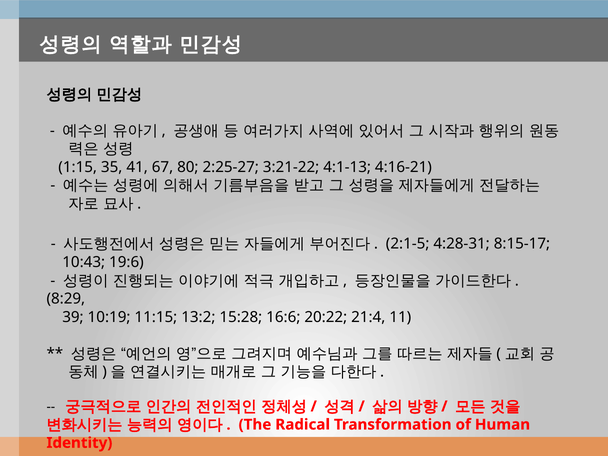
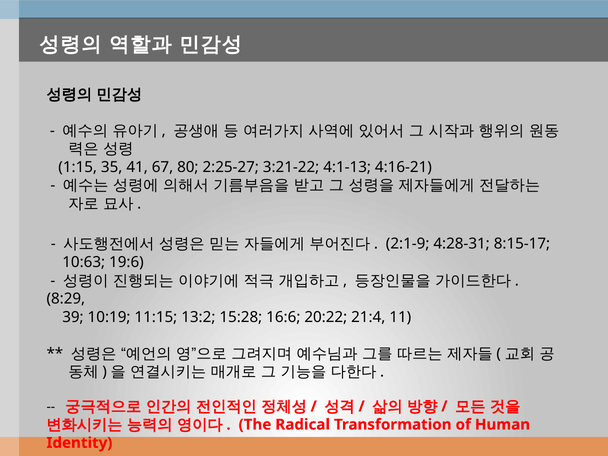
2:1-5: 2:1-5 -> 2:1-9
10:43: 10:43 -> 10:63
